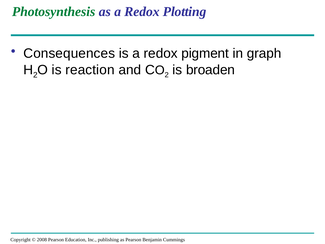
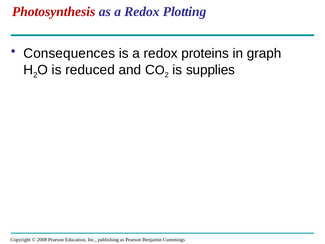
Photosynthesis colour: green -> red
pigment: pigment -> proteins
reaction: reaction -> reduced
broaden: broaden -> supplies
